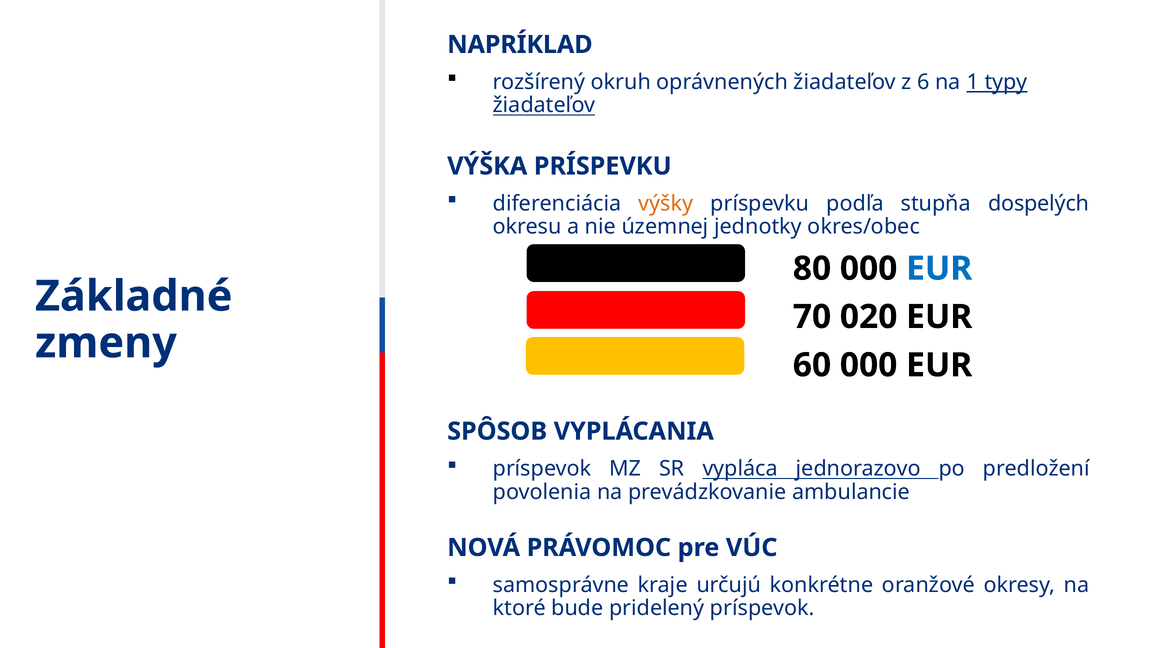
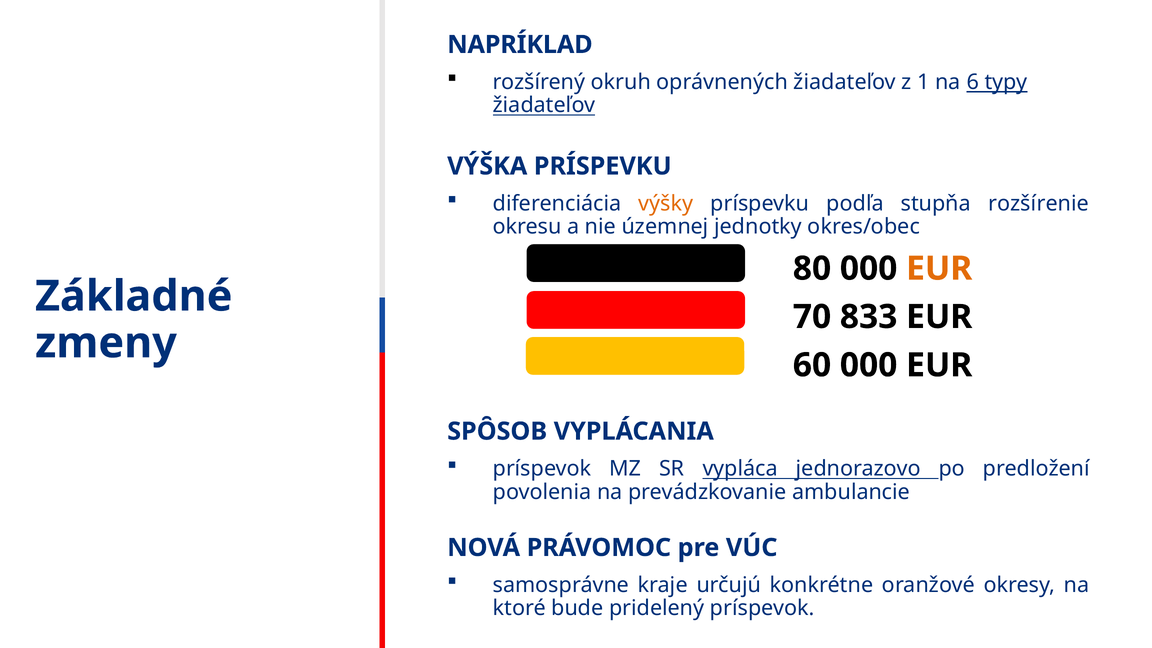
6: 6 -> 1
1: 1 -> 6
dospelých: dospelých -> rozšírenie
EUR at (939, 269) colour: blue -> orange
020: 020 -> 833
